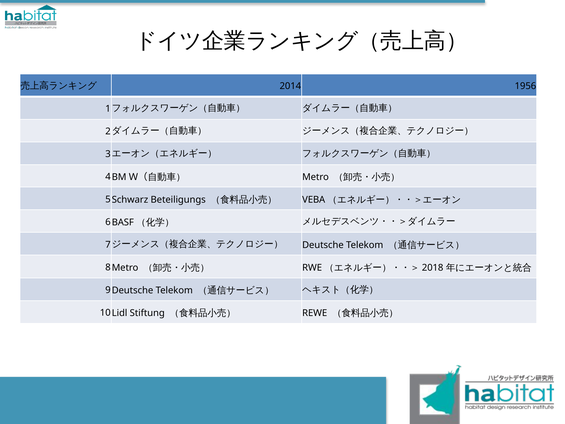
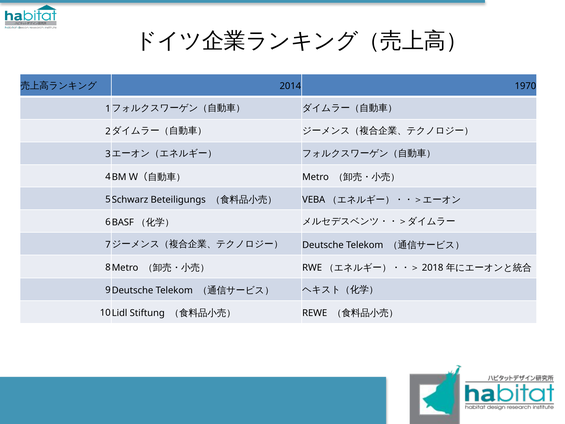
1956: 1956 -> 1970
